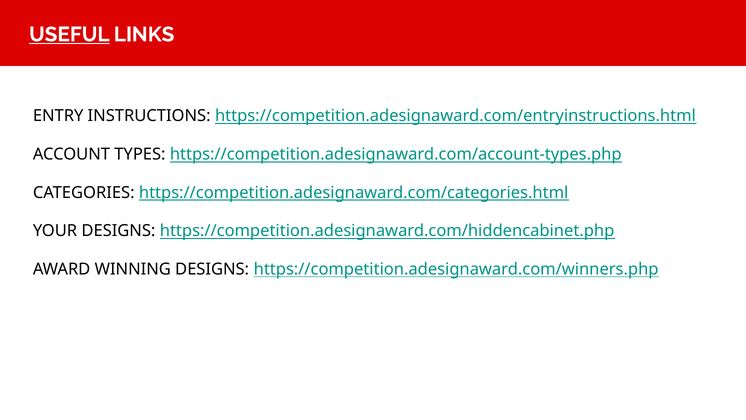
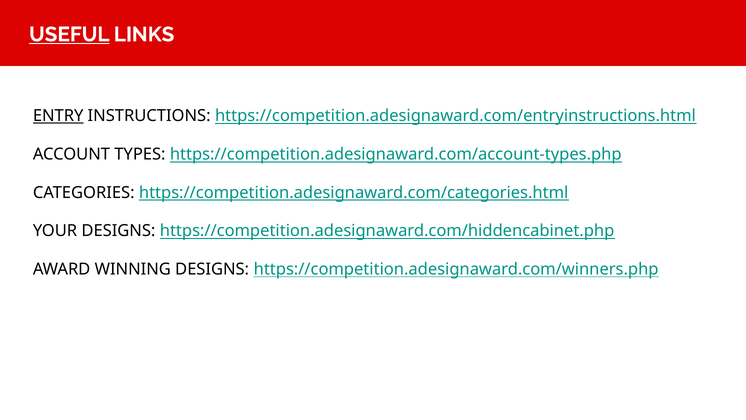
ENTRY underline: none -> present
